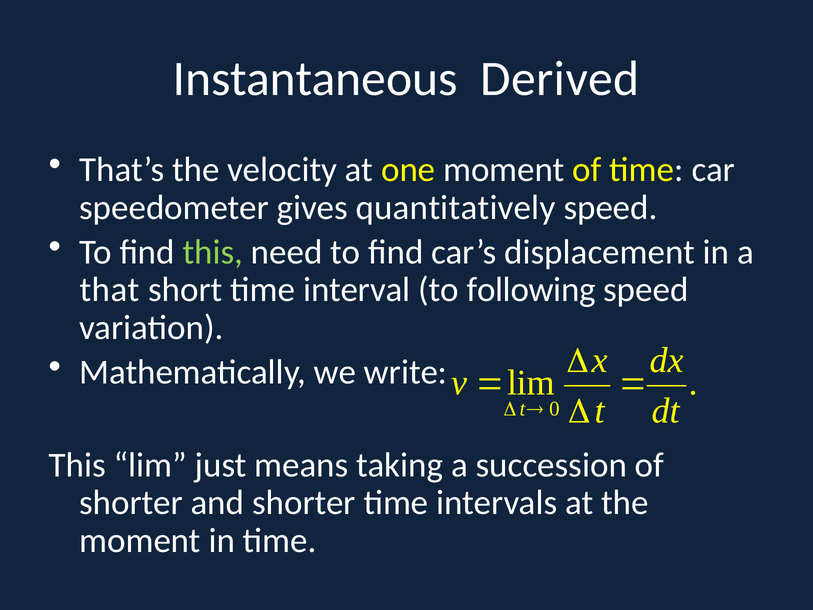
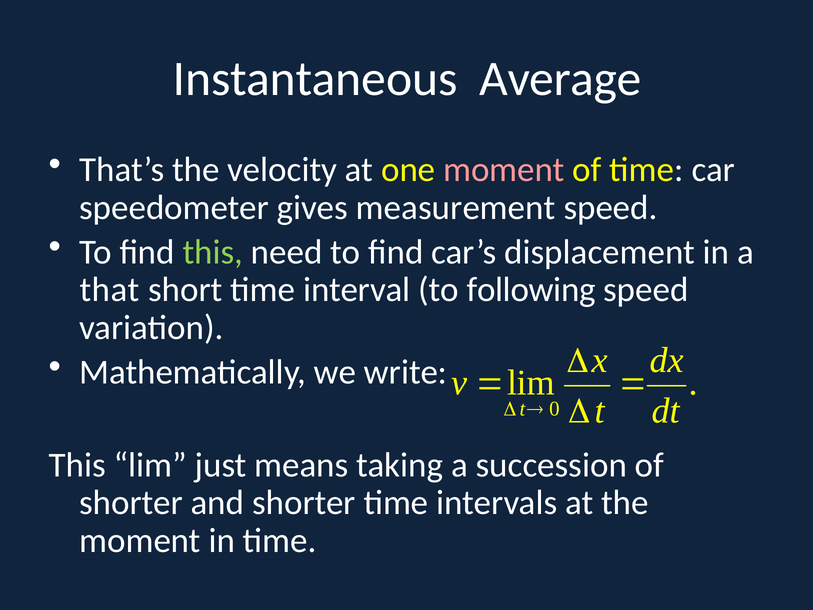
Derived: Derived -> Average
moment at (504, 170) colour: white -> pink
quantitatively: quantitatively -> measurement
